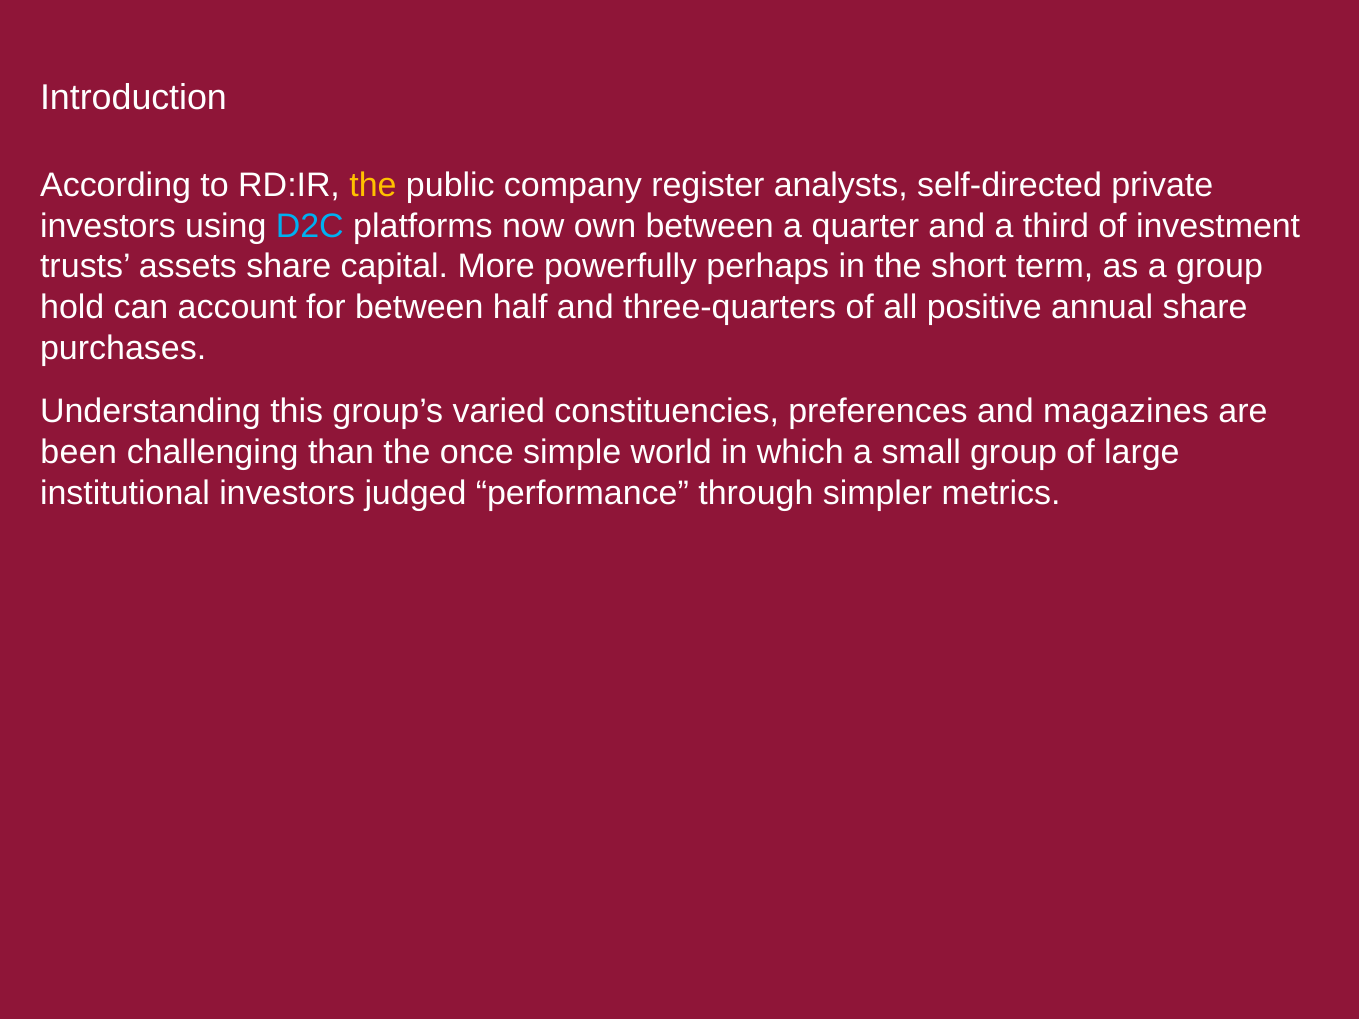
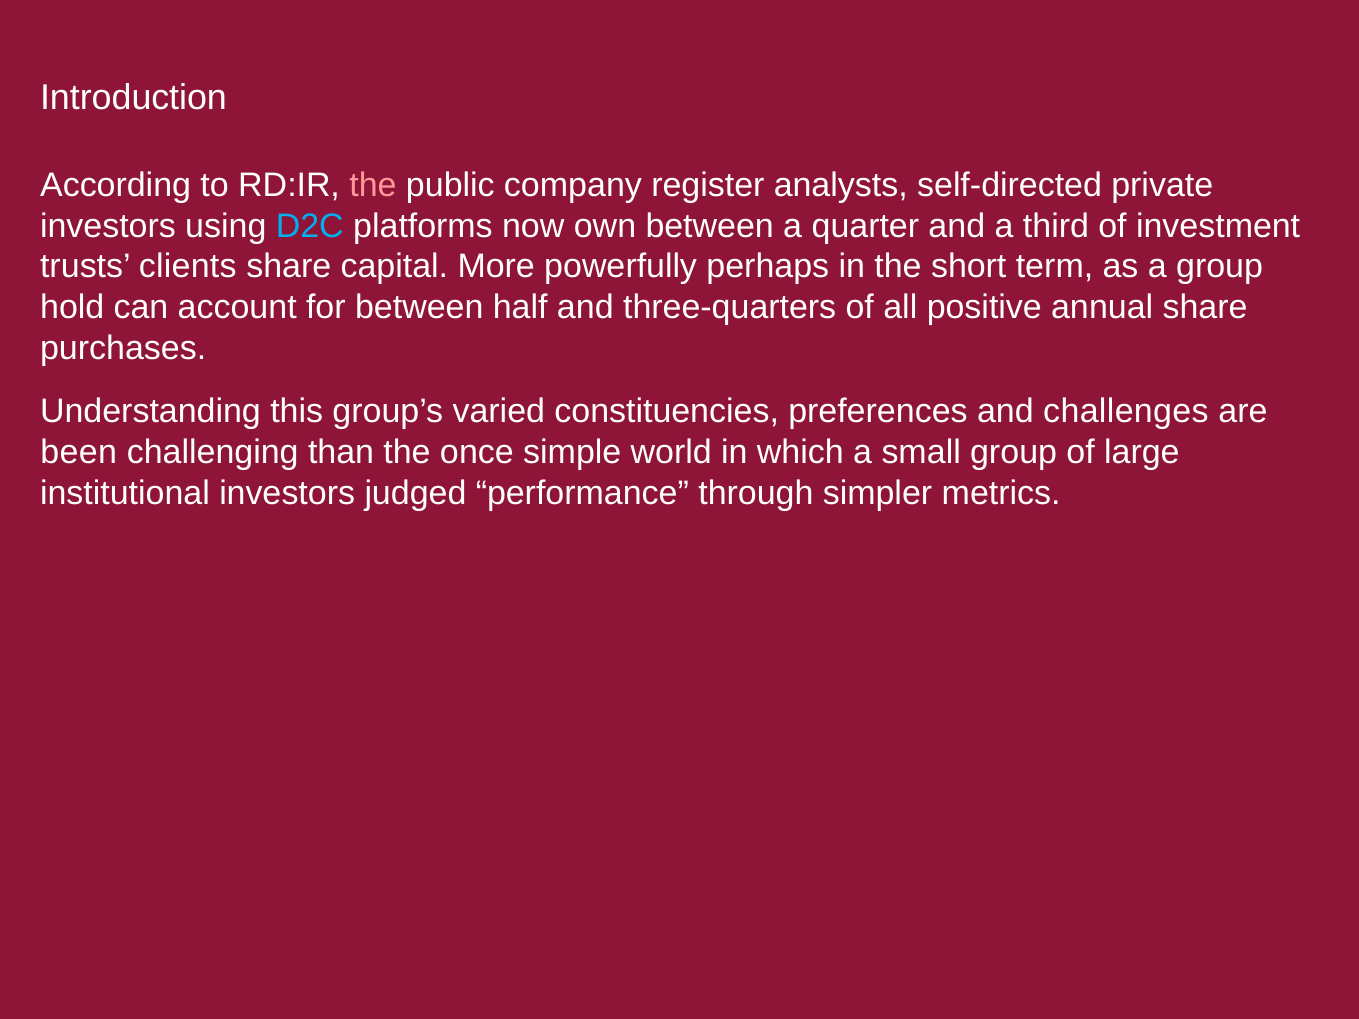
the at (373, 185) colour: yellow -> pink
assets: assets -> clients
magazines: magazines -> challenges
